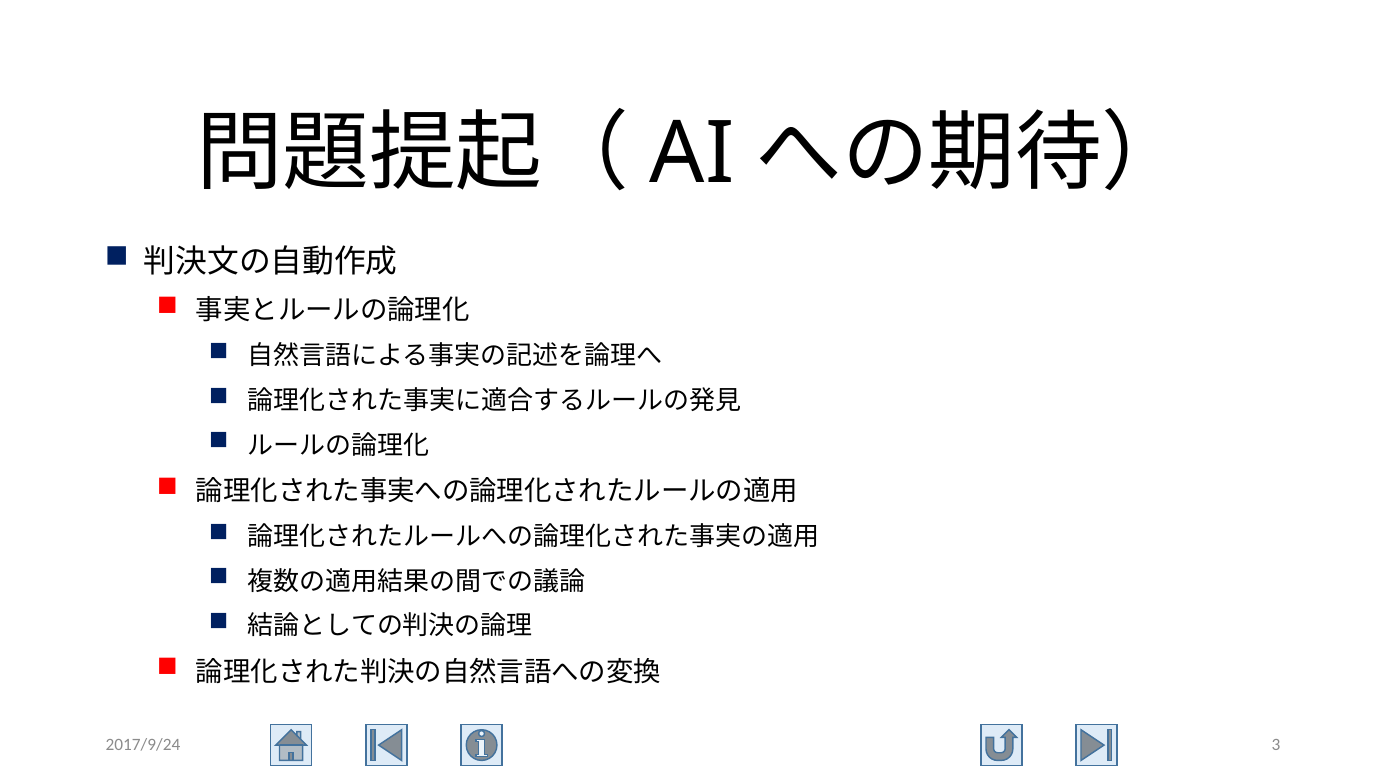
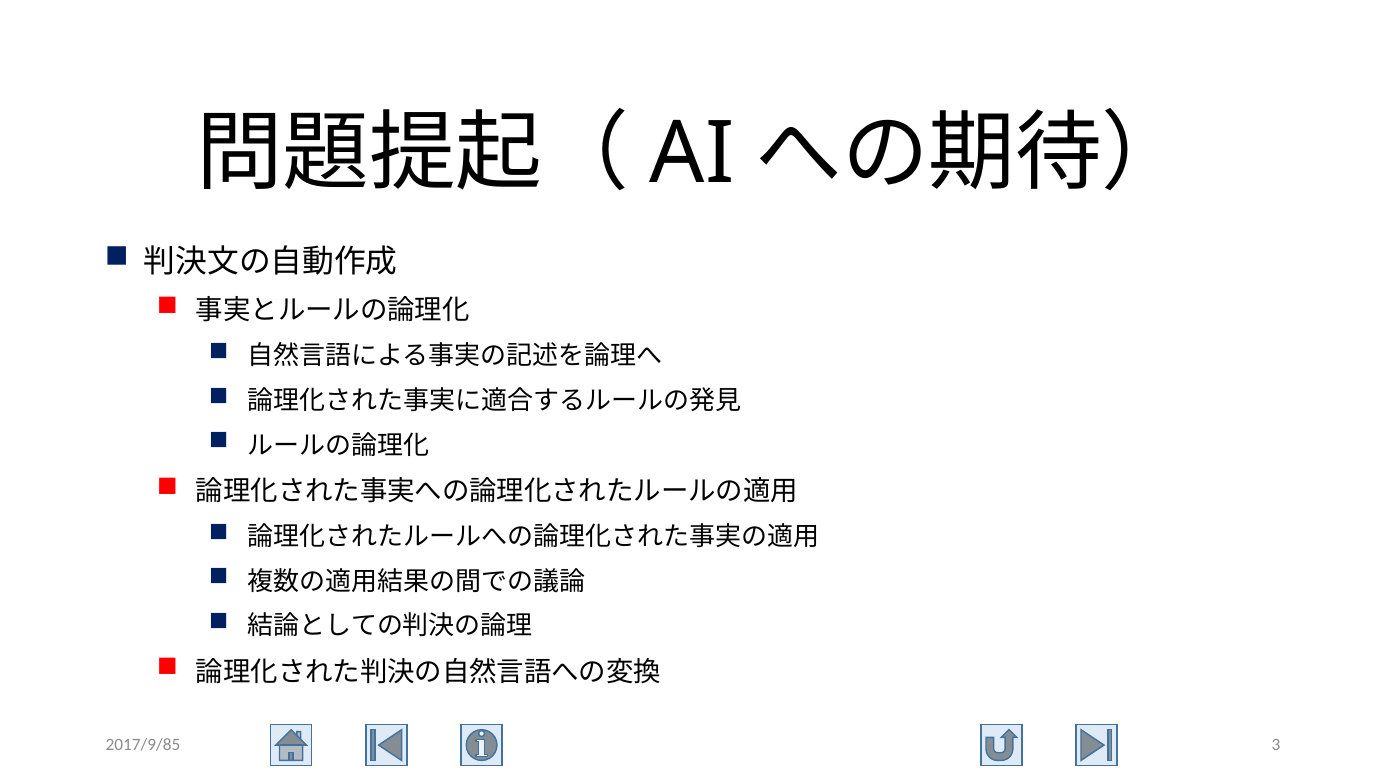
2017/9/24: 2017/9/24 -> 2017/9/85
